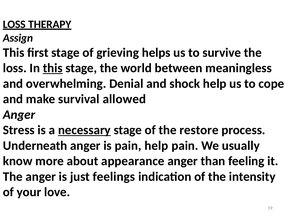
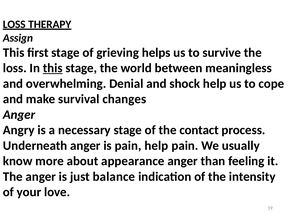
allowed: allowed -> changes
Stress: Stress -> Angry
necessary underline: present -> none
restore: restore -> contact
feelings: feelings -> balance
